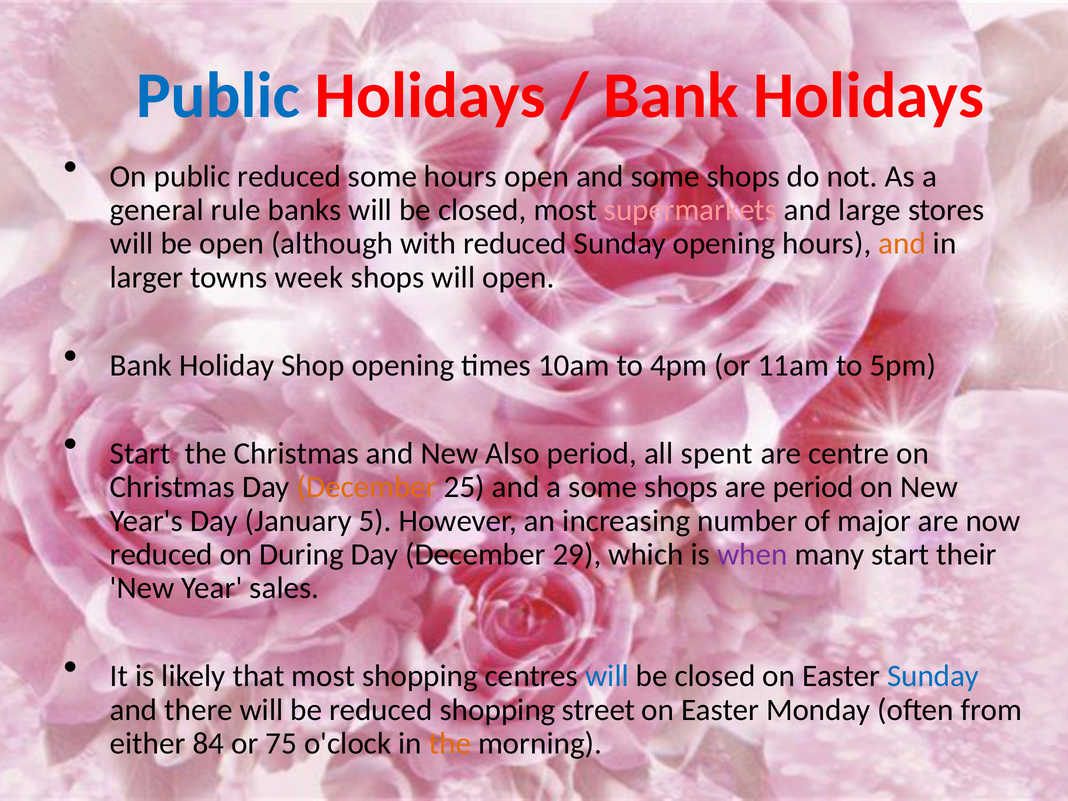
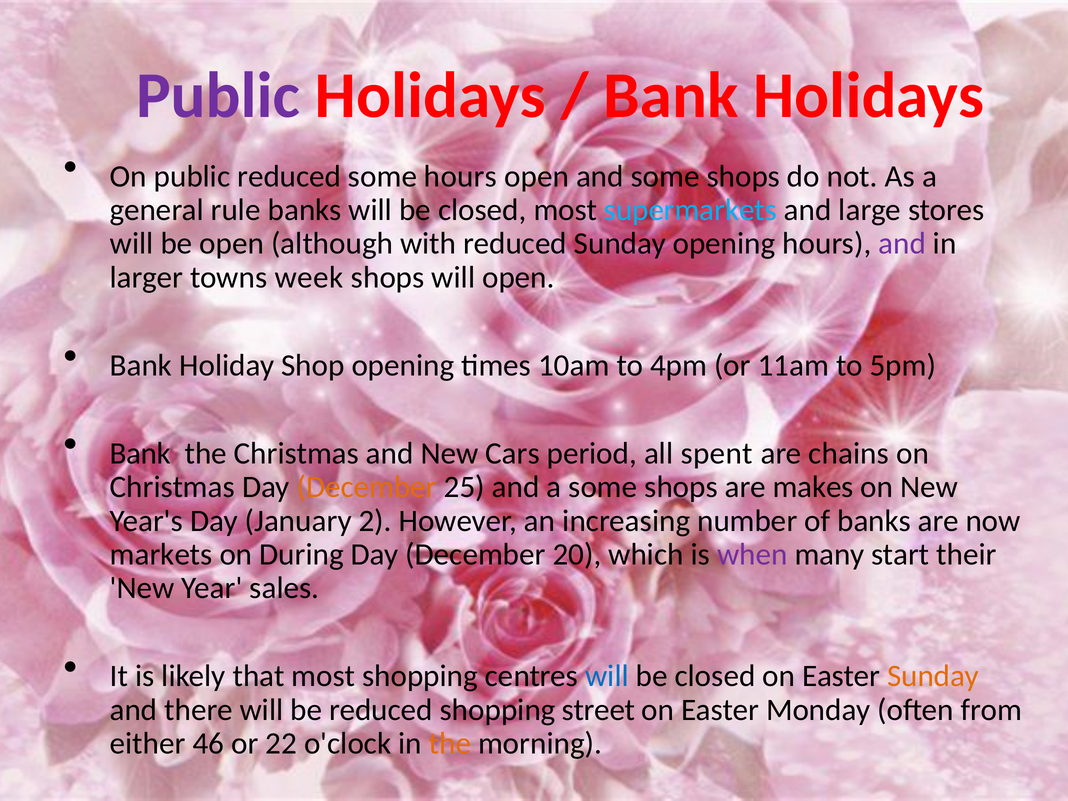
Public at (218, 96) colour: blue -> purple
supermarkets colour: pink -> light blue
and at (902, 244) colour: orange -> purple
Start at (140, 453): Start -> Bank
Also: Also -> Cars
centre: centre -> chains
are period: period -> makes
5: 5 -> 2
of major: major -> banks
reduced at (161, 554): reduced -> markets
29: 29 -> 20
Sunday at (933, 676) colour: blue -> orange
84: 84 -> 46
75: 75 -> 22
